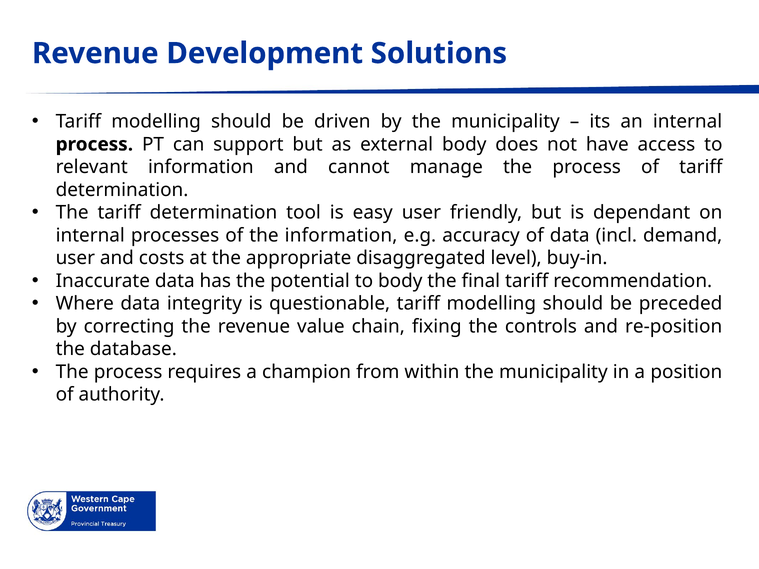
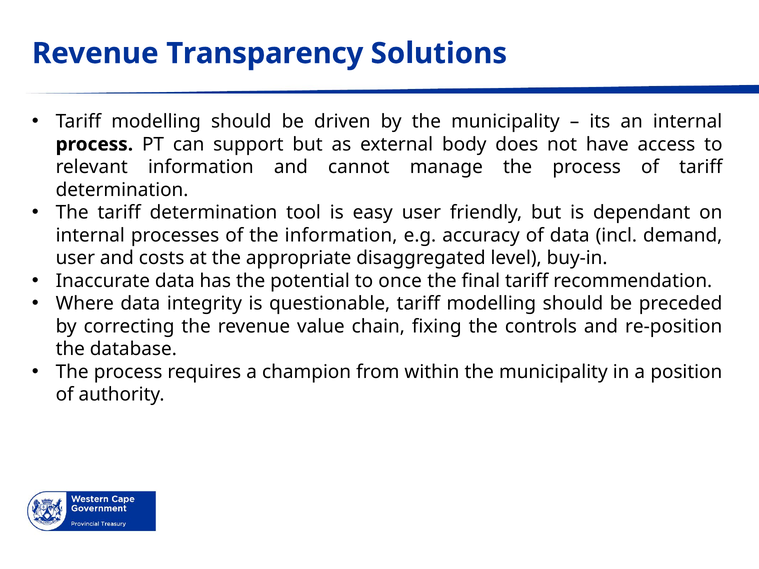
Development: Development -> Transparency
to body: body -> once
